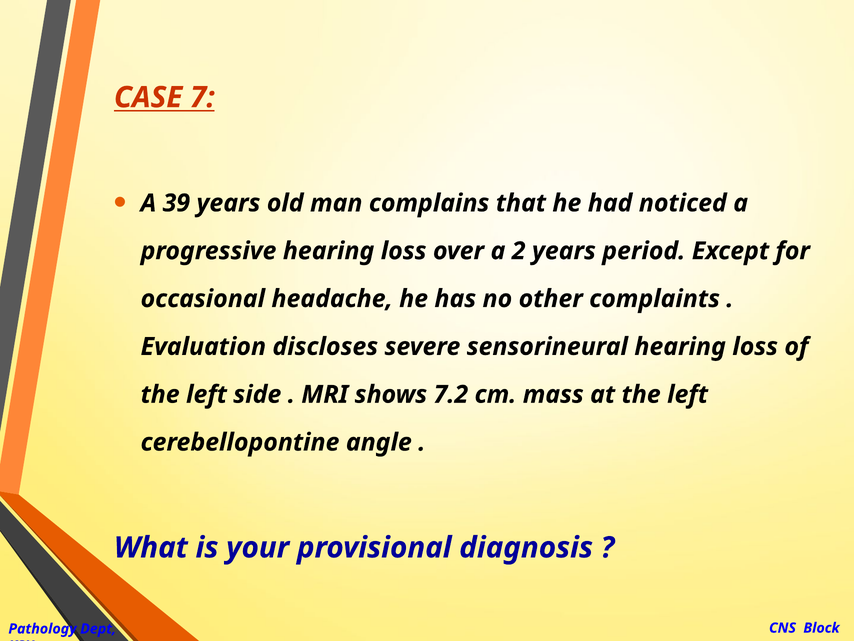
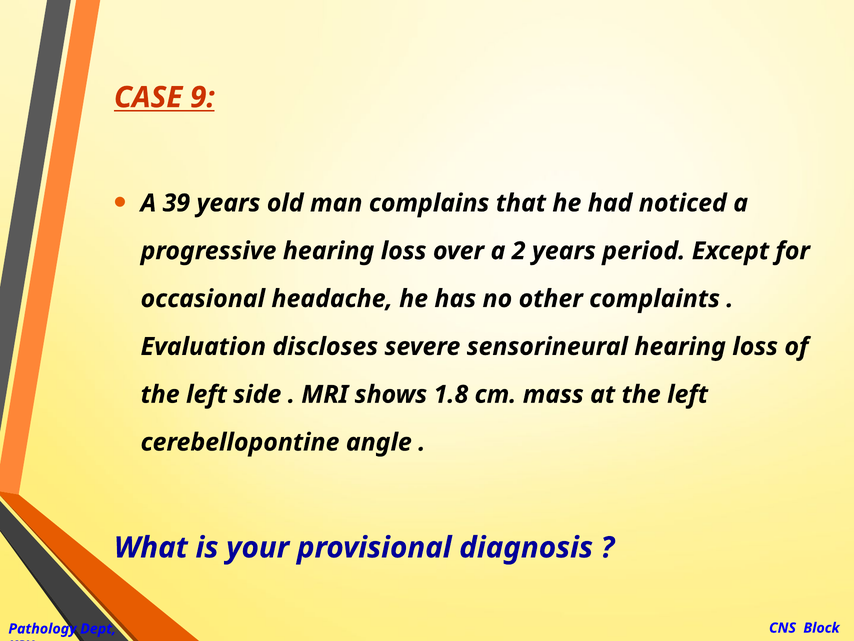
7: 7 -> 9
7.2: 7.2 -> 1.8
